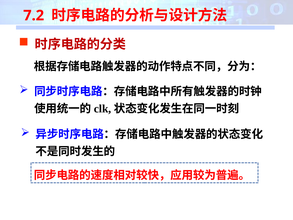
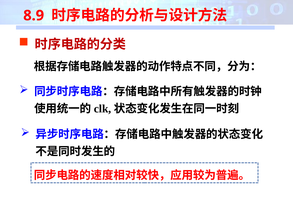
7.2: 7.2 -> 8.9
